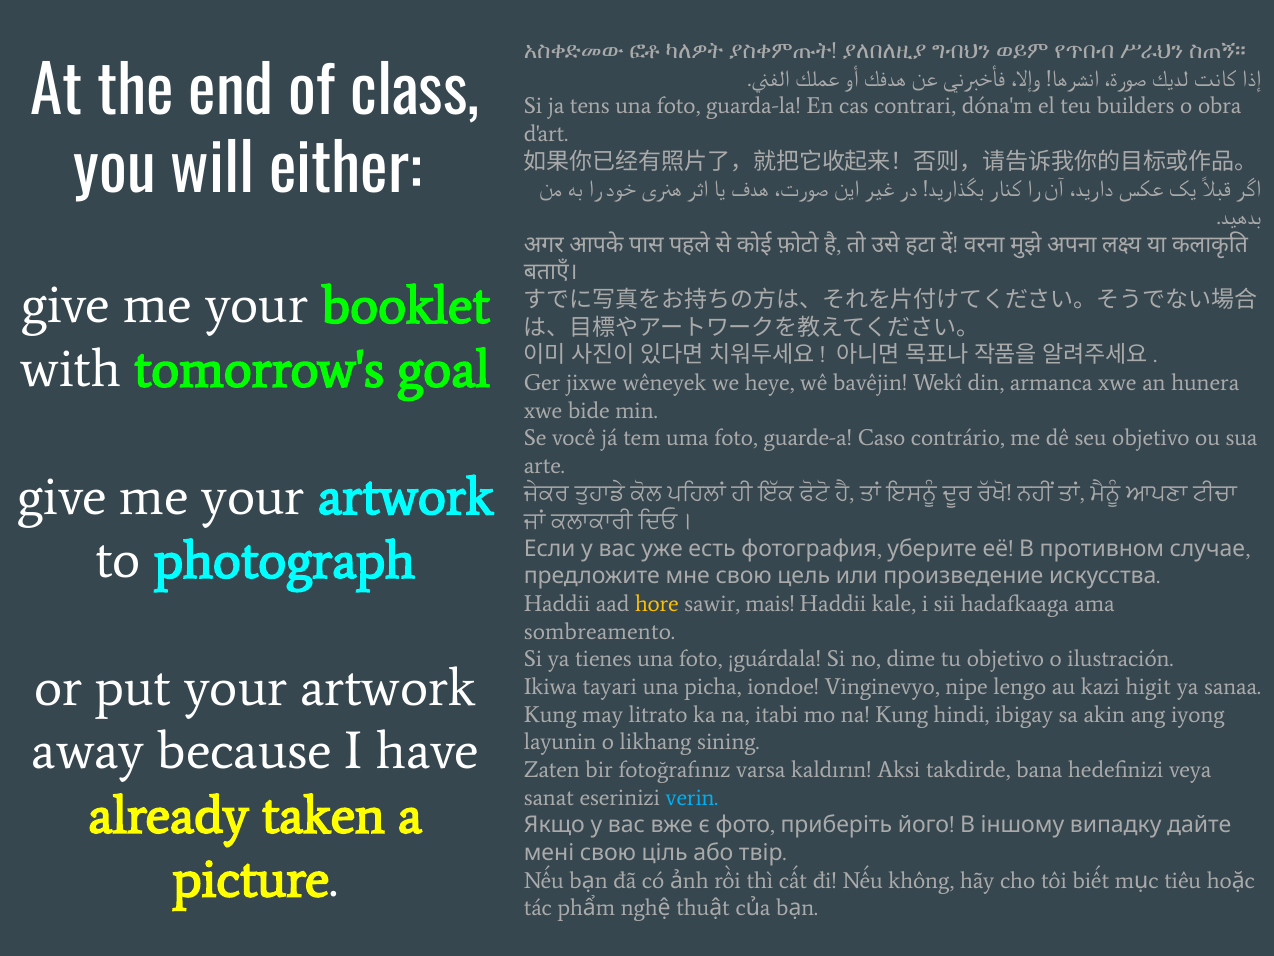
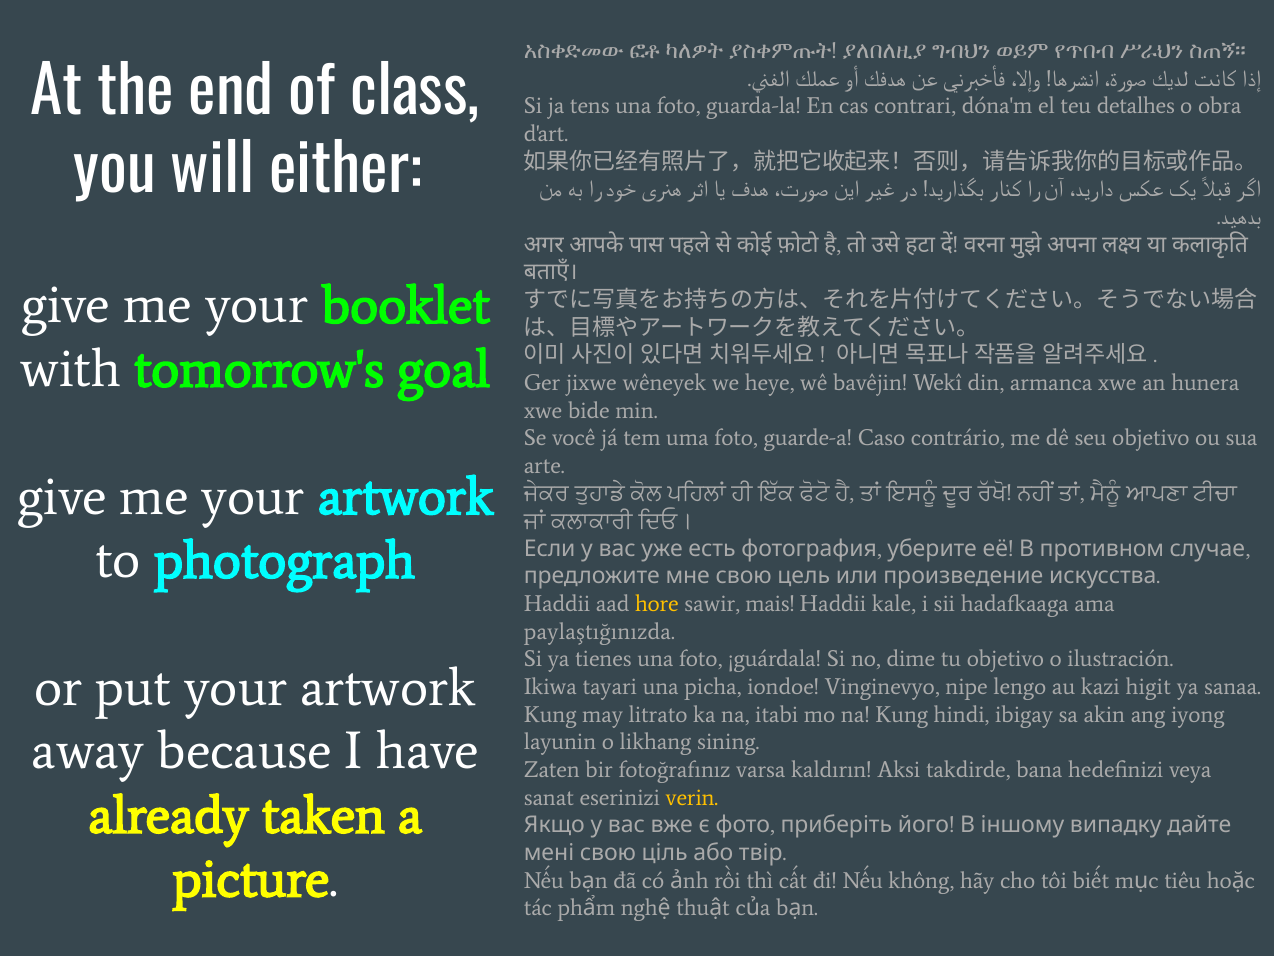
builders: builders -> detalhes
sombreamento: sombreamento -> paylaştığınızda
verin colour: light blue -> yellow
